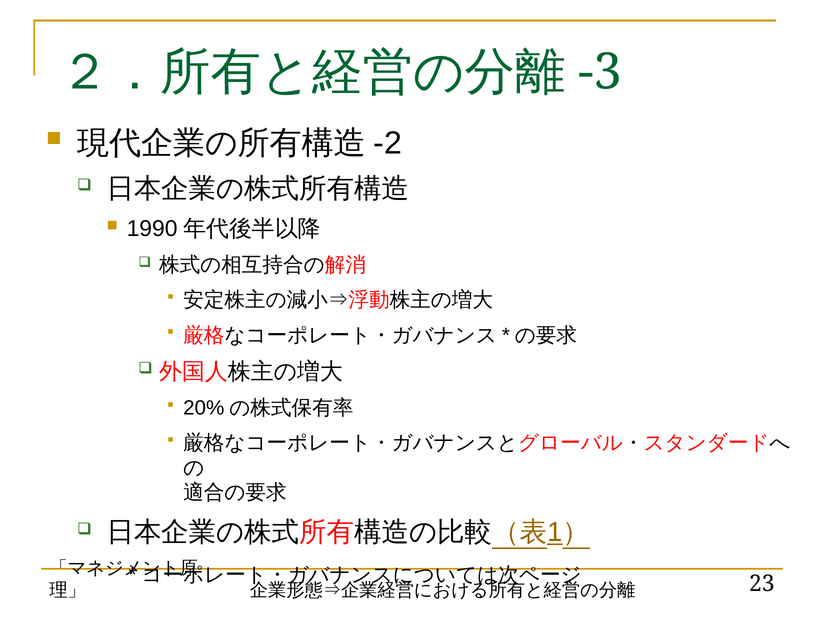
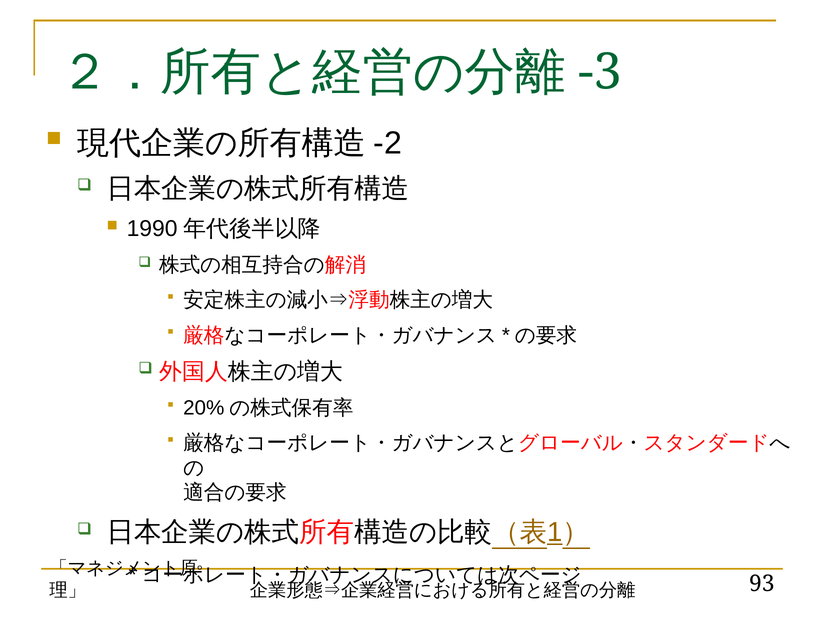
23: 23 -> 93
